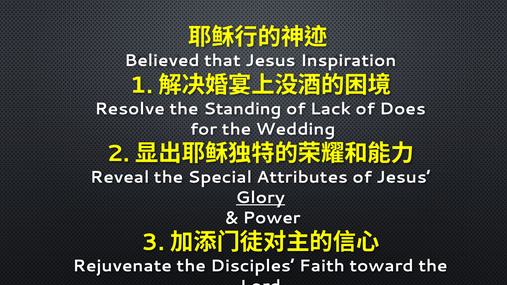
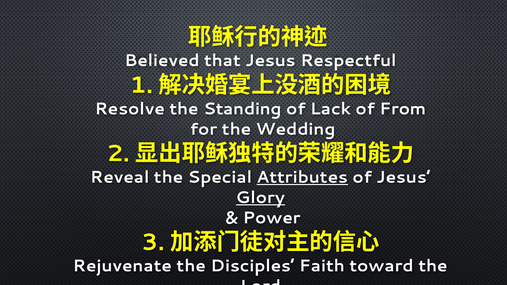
Inspiration: Inspiration -> Respectful
Does: Does -> From
Attributes underline: none -> present
